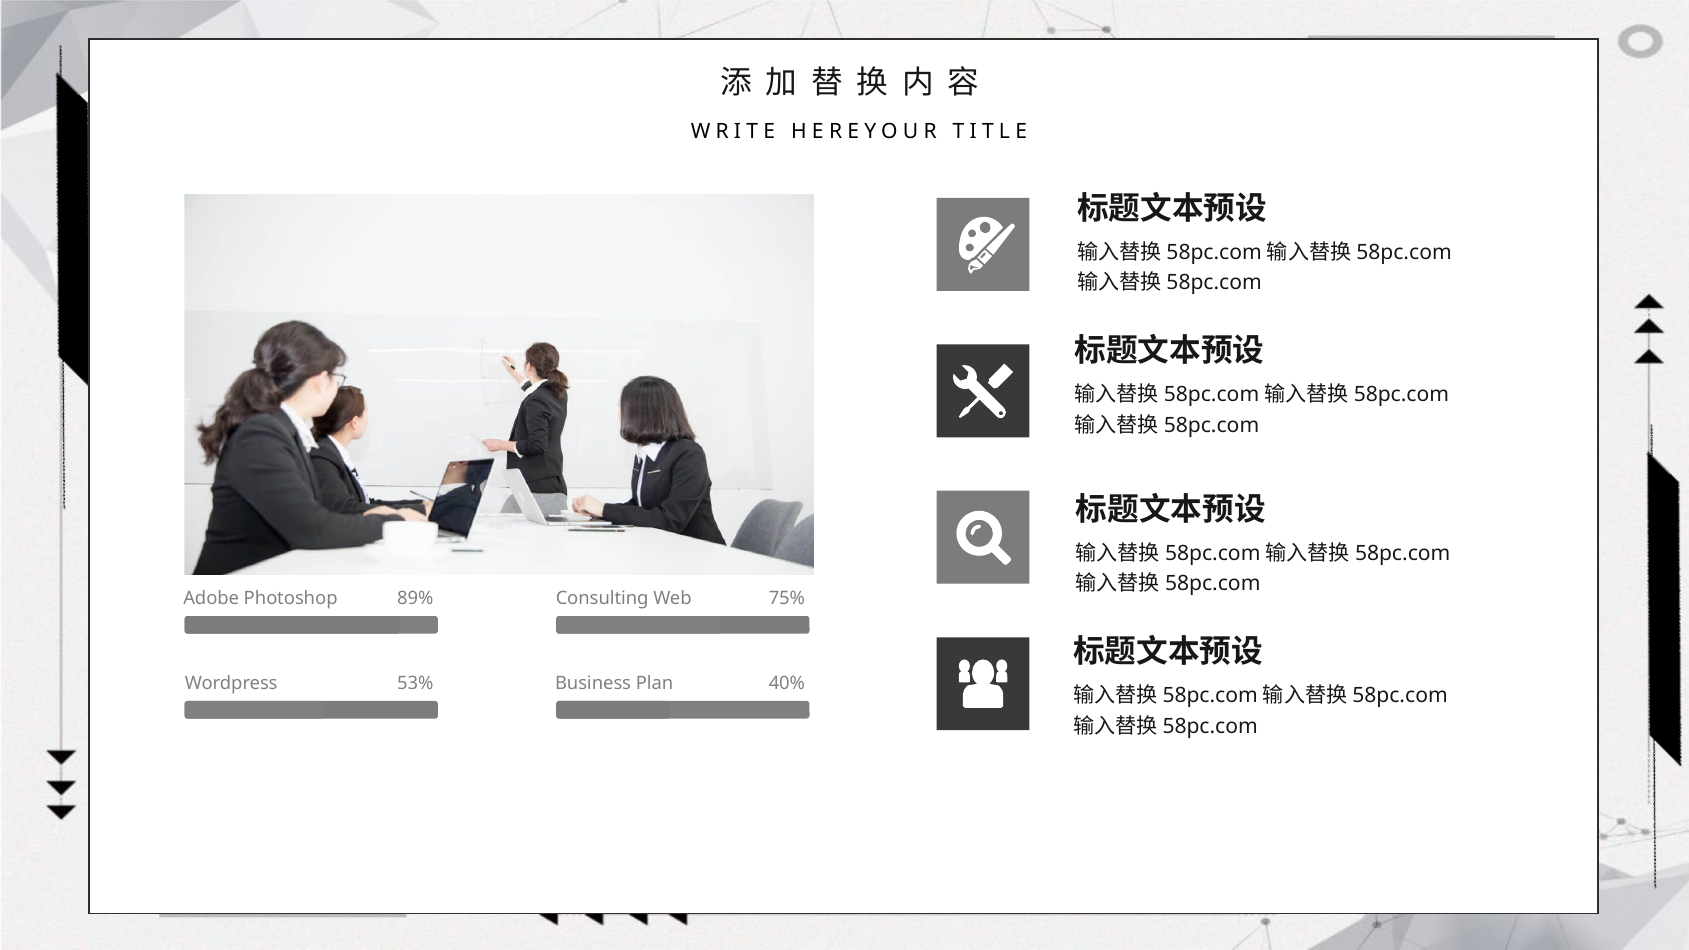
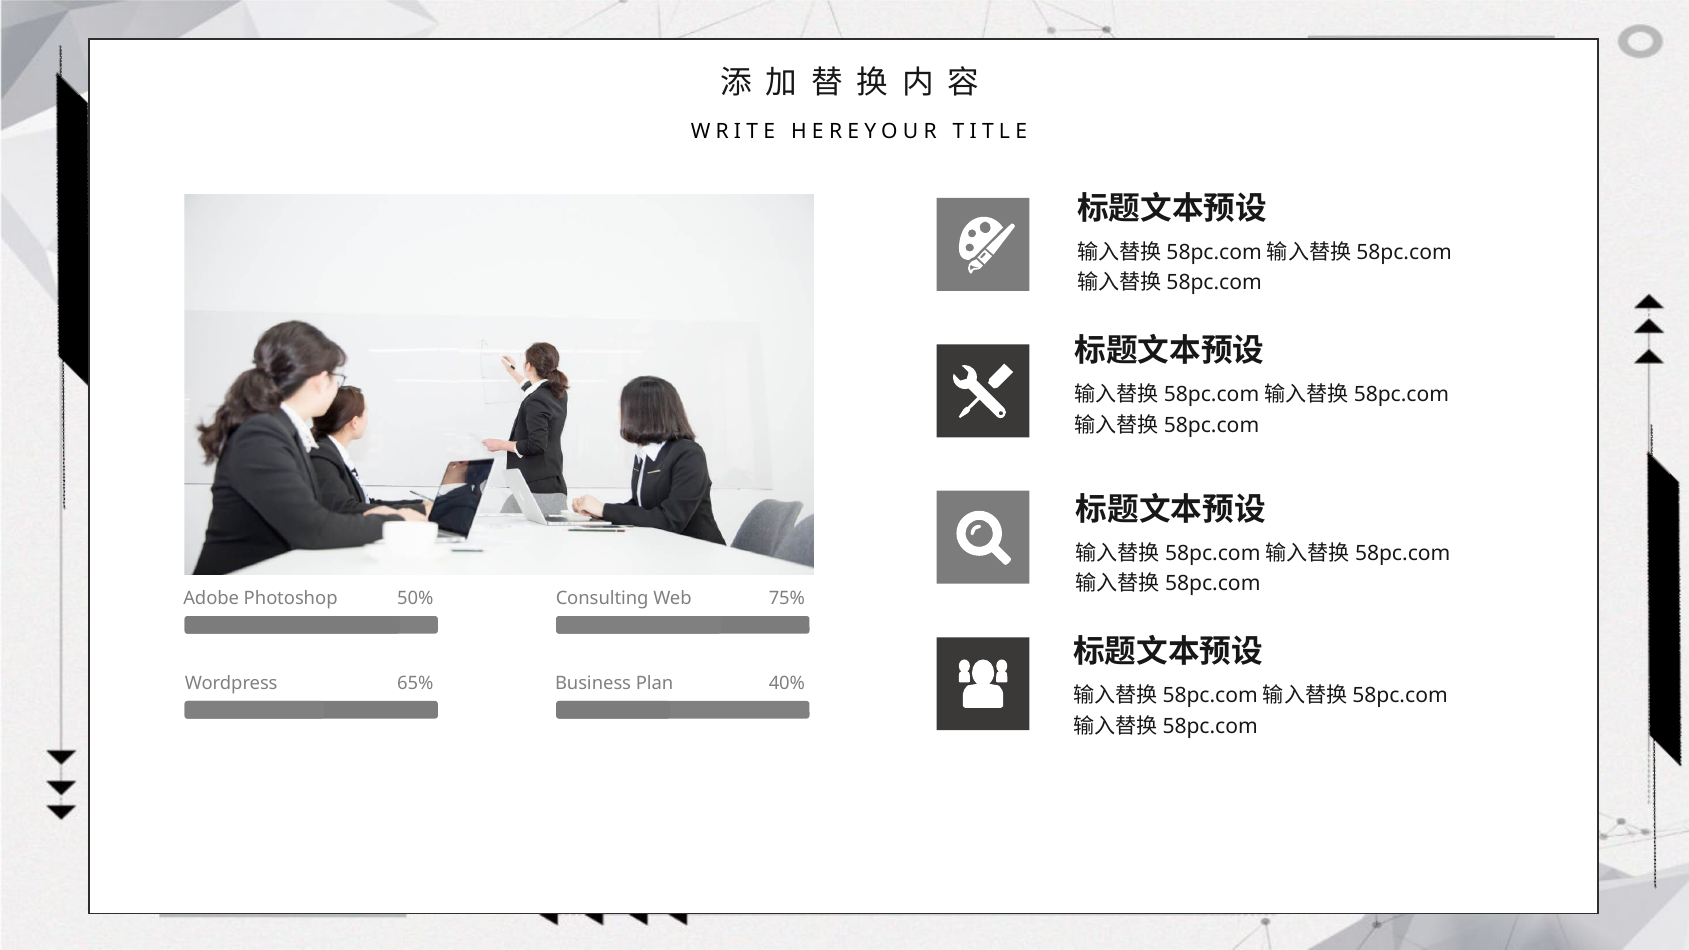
89%: 89% -> 50%
53%: 53% -> 65%
